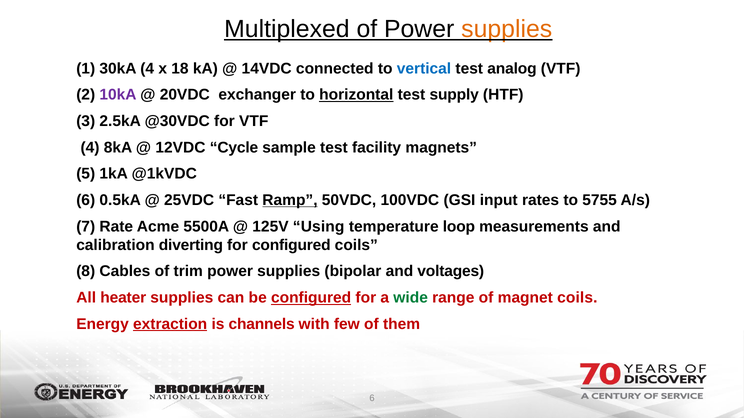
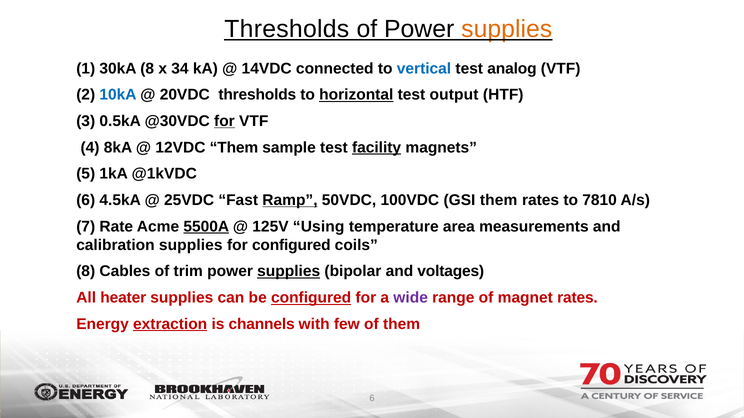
Multiplexed at (287, 29): Multiplexed -> Thresholds
30kA 4: 4 -> 8
18: 18 -> 34
10kA colour: purple -> blue
20VDC exchanger: exchanger -> thresholds
supply: supply -> output
2.5kA: 2.5kA -> 0.5kA
for at (224, 121) underline: none -> present
12VDC Cycle: Cycle -> Them
facility underline: none -> present
0.5kA: 0.5kA -> 4.5kA
GSI input: input -> them
5755: 5755 -> 7810
5500A underline: none -> present
loop: loop -> area
calibration diverting: diverting -> supplies
supplies at (289, 272) underline: none -> present
wide colour: green -> purple
magnet coils: coils -> rates
